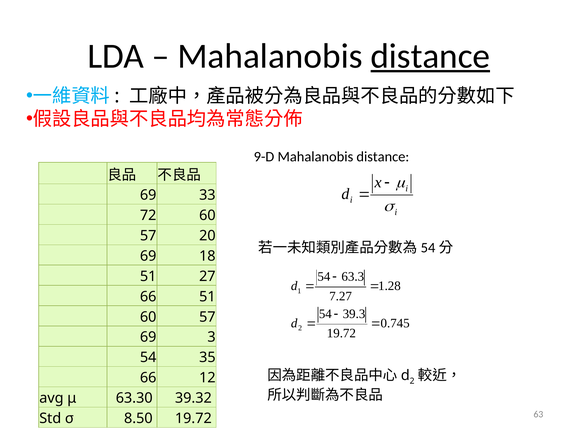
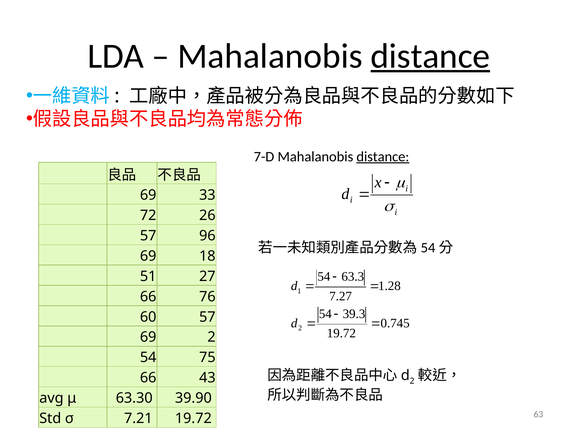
9-D: 9-D -> 7-D
distance at (383, 156) underline: none -> present
72 60: 60 -> 26
20: 20 -> 96
66 51: 51 -> 76
69 3: 3 -> 2
35: 35 -> 75
12: 12 -> 43
39.32: 39.32 -> 39.90
8.50: 8.50 -> 7.21
